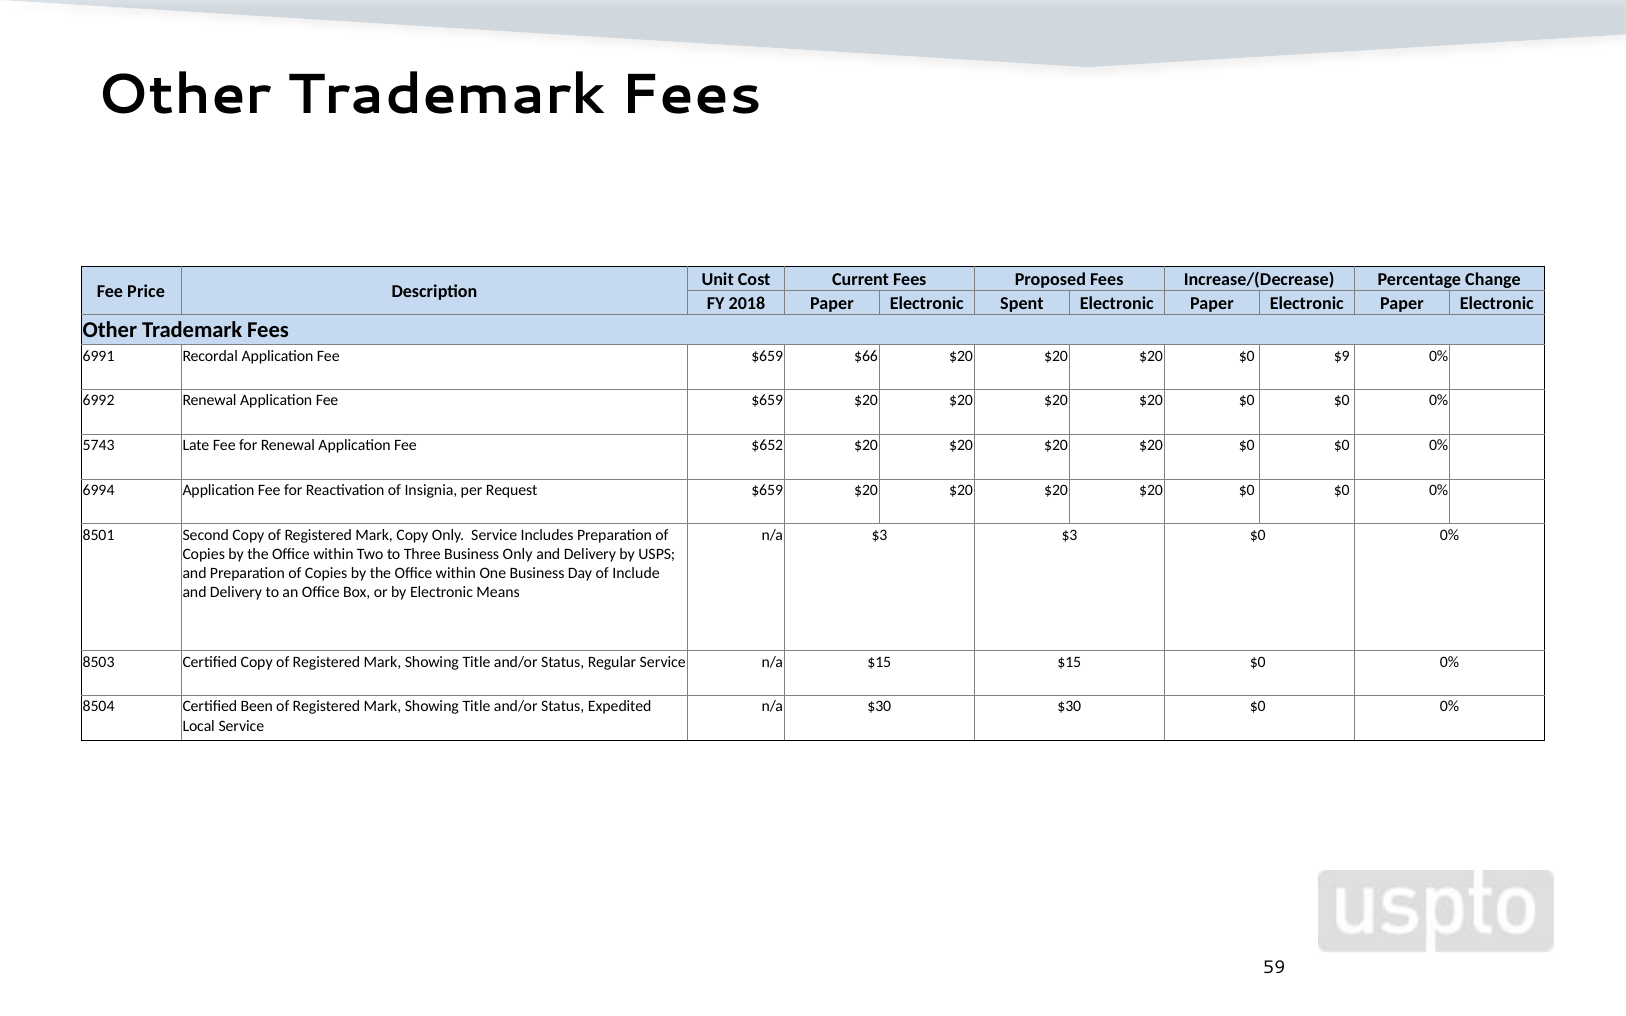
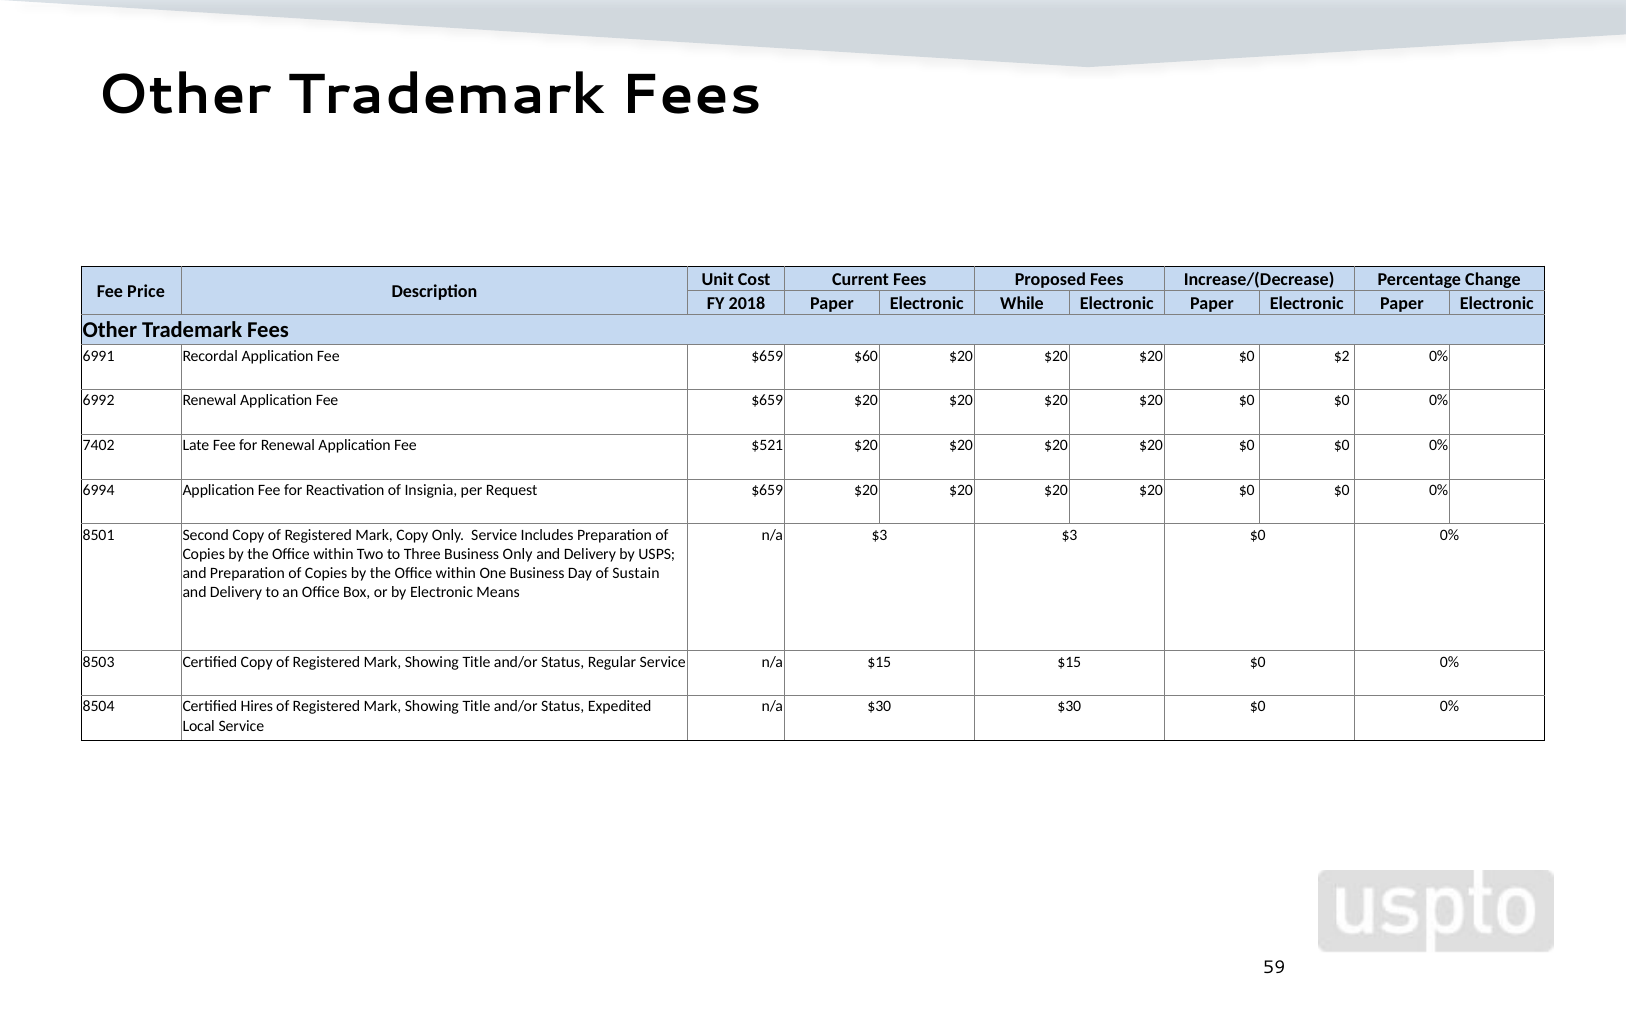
Spent: Spent -> While
$66: $66 -> $60
$9: $9 -> $2
5743: 5743 -> 7402
$652: $652 -> $521
Include: Include -> Sustain
Been: Been -> Hires
